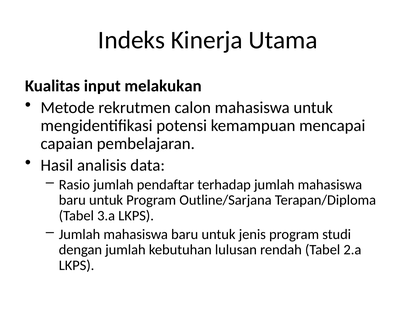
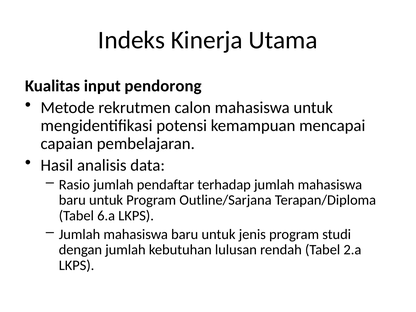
melakukan: melakukan -> pendorong
3.a: 3.a -> 6.a
